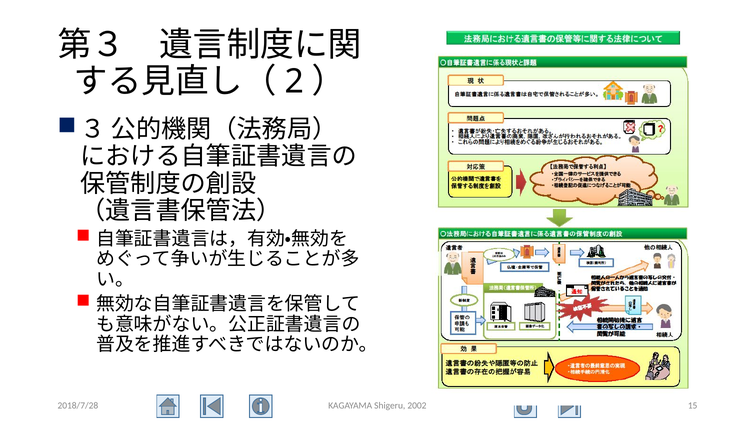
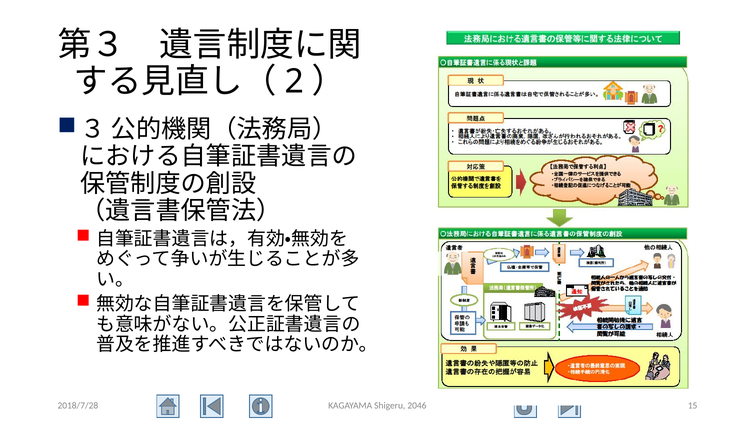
2002: 2002 -> 2046
